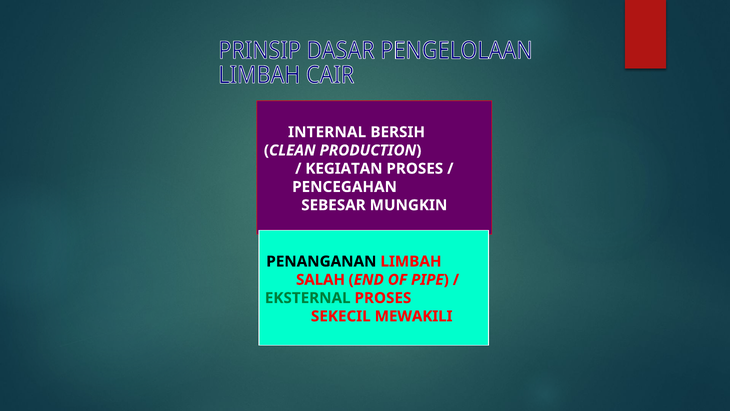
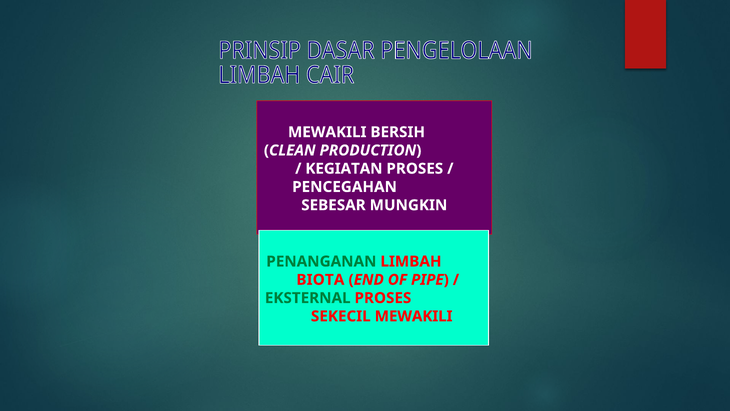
INTERNAL at (327, 132): INTERNAL -> MEWAKILI
PENANGANAN colour: black -> green
SALAH: SALAH -> BIOTA
